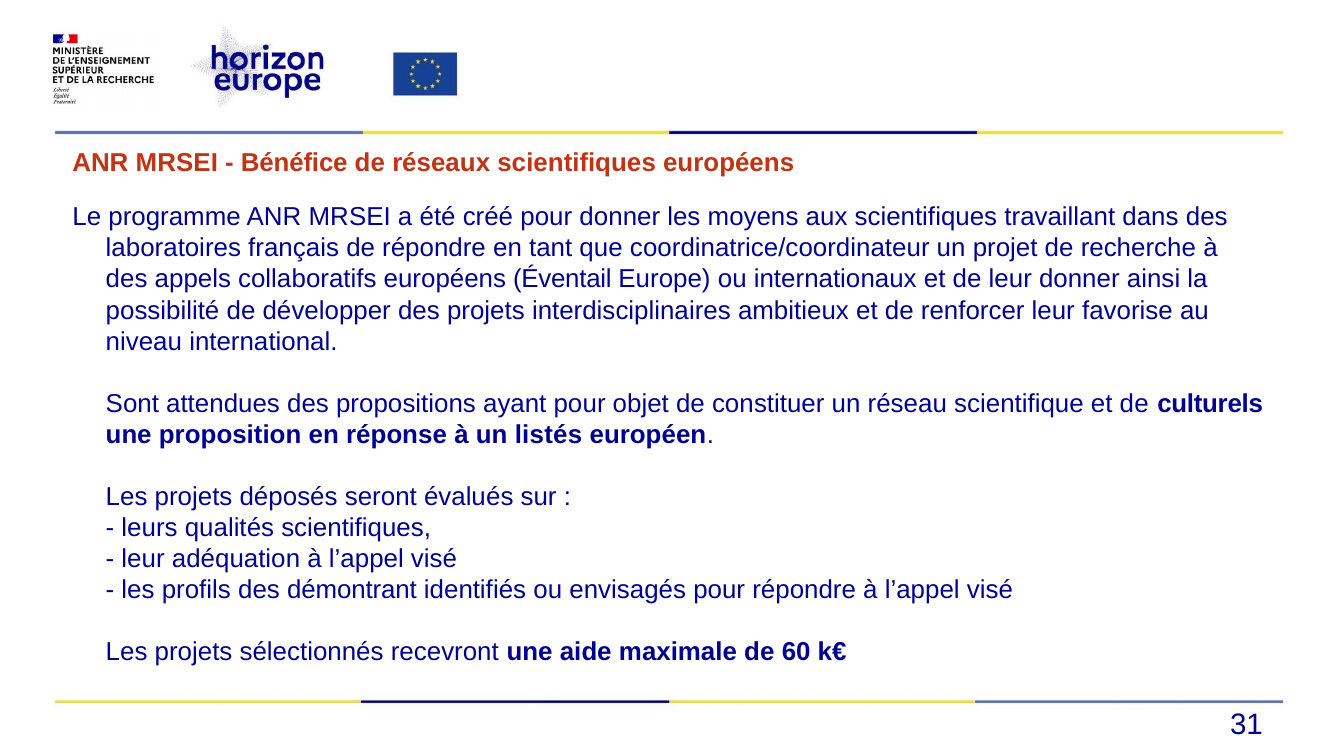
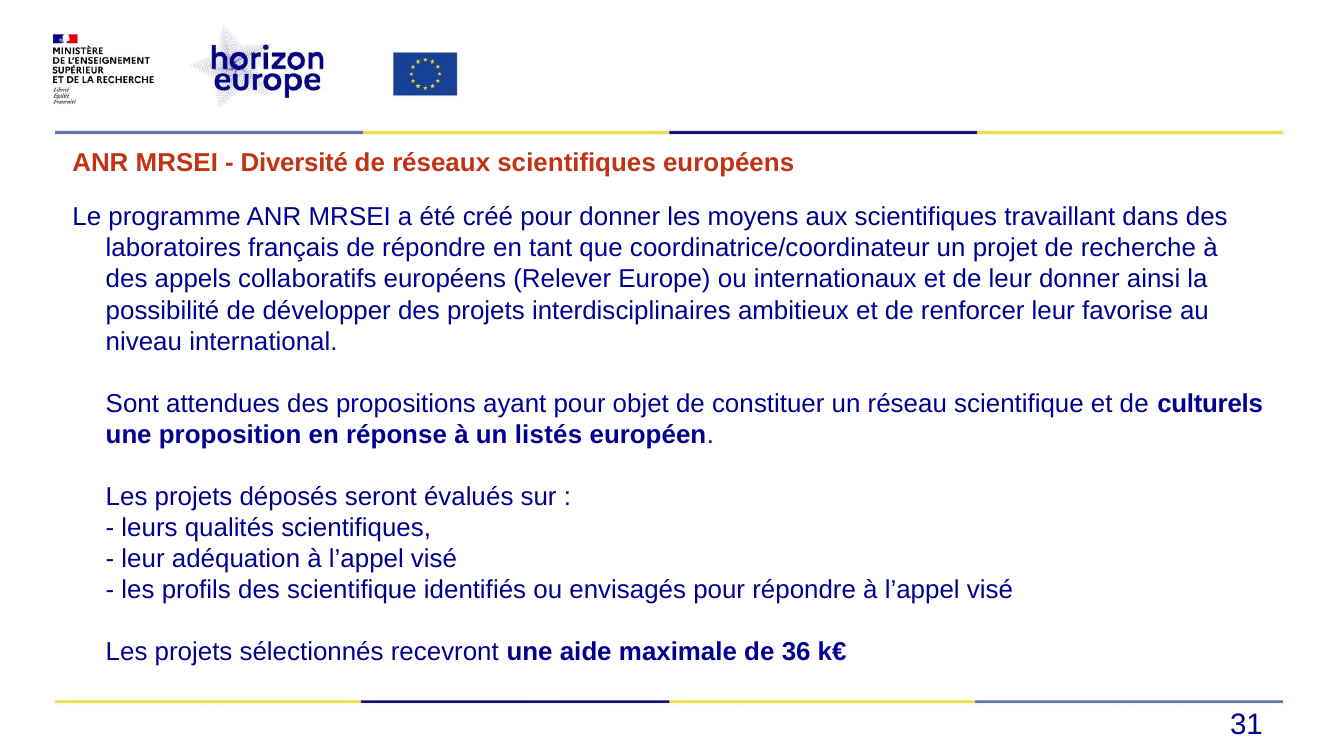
Bénéfice: Bénéfice -> Diversité
Éventail: Éventail -> Relever
des démontrant: démontrant -> scientifique
60: 60 -> 36
